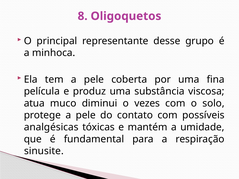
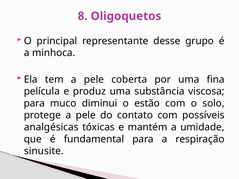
atua at (34, 103): atua -> para
vezes: vezes -> estão
